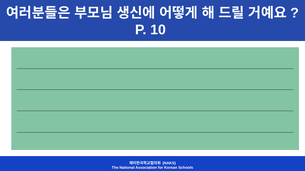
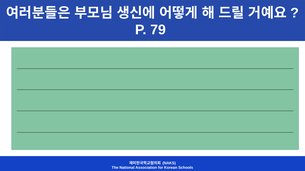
10: 10 -> 79
